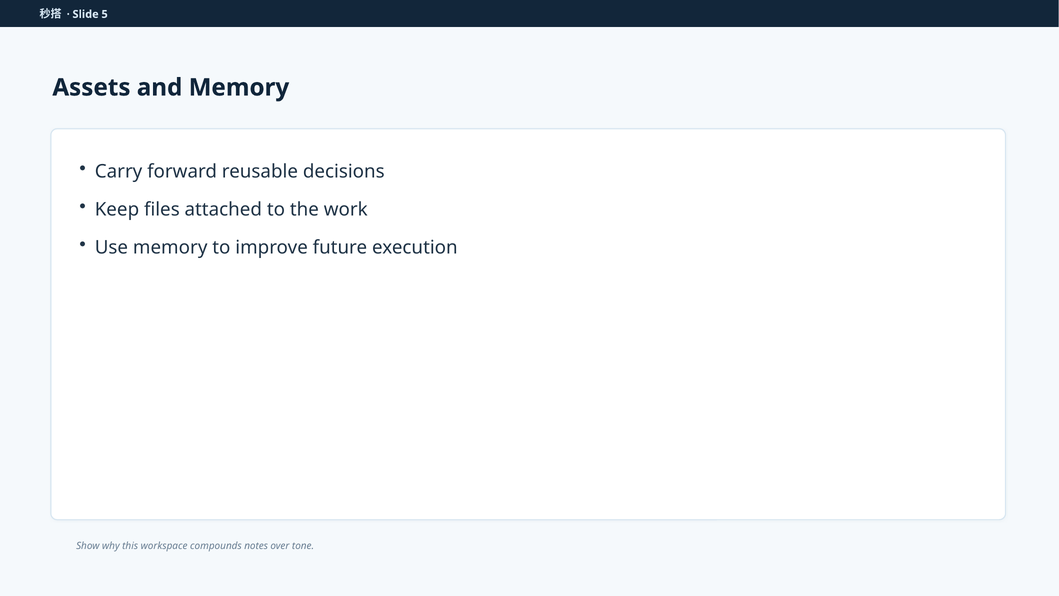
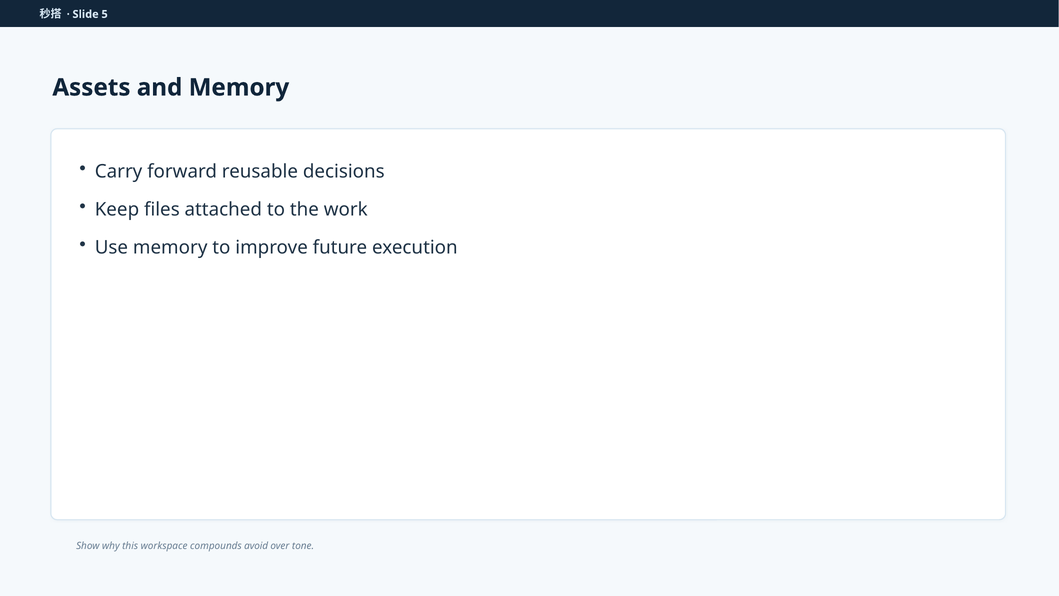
notes: notes -> avoid
